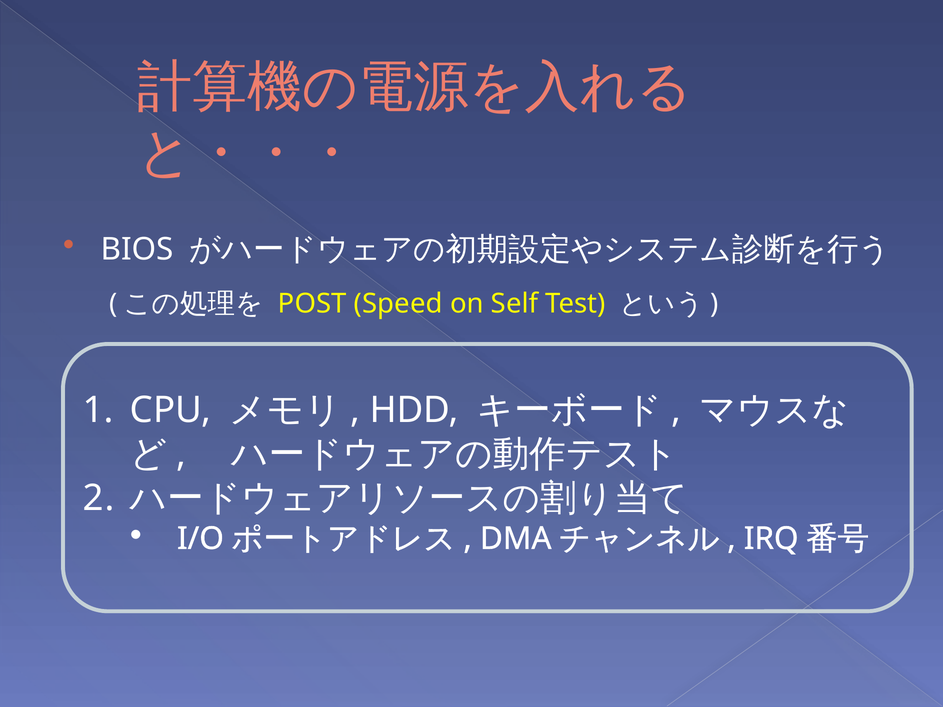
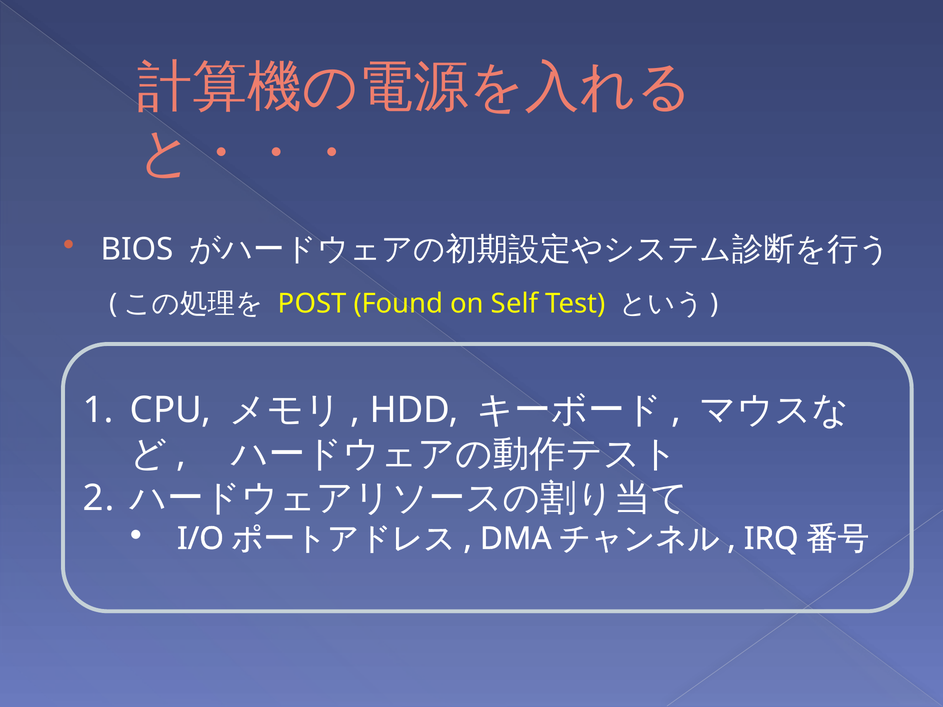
Speed: Speed -> Found
